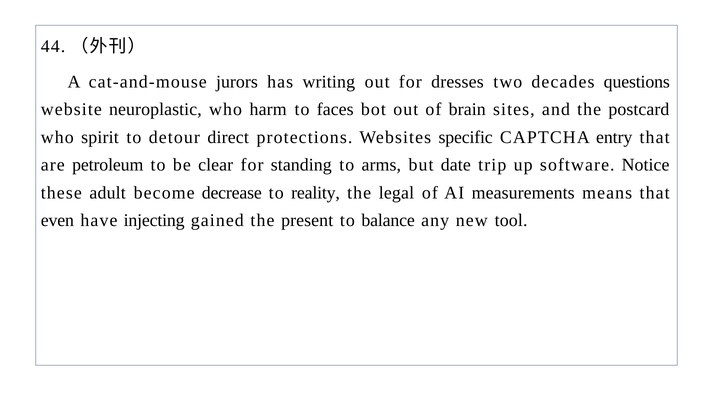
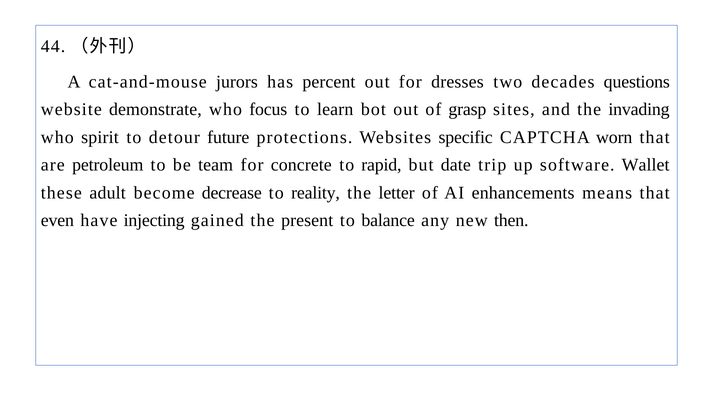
writing: writing -> percent
neuroplastic: neuroplastic -> demonstrate
harm: harm -> focus
faces: faces -> learn
brain: brain -> grasp
postcard: postcard -> invading
direct: direct -> future
entry: entry -> worn
clear: clear -> team
standing: standing -> concrete
arms: arms -> rapid
Notice: Notice -> Wallet
legal: legal -> letter
measurements: measurements -> enhancements
tool: tool -> then
